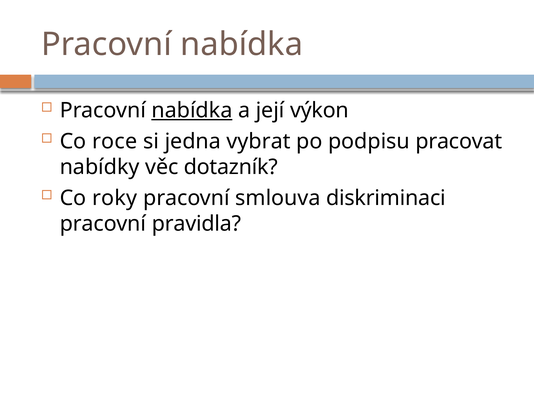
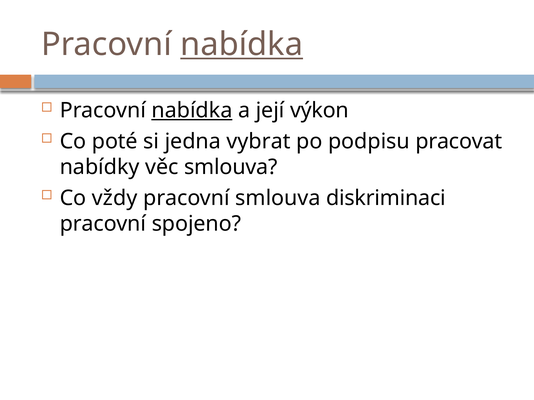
nabídka at (242, 45) underline: none -> present
roce: roce -> poté
věc dotazník: dotazník -> smlouva
roky: roky -> vždy
pravidla: pravidla -> spojeno
